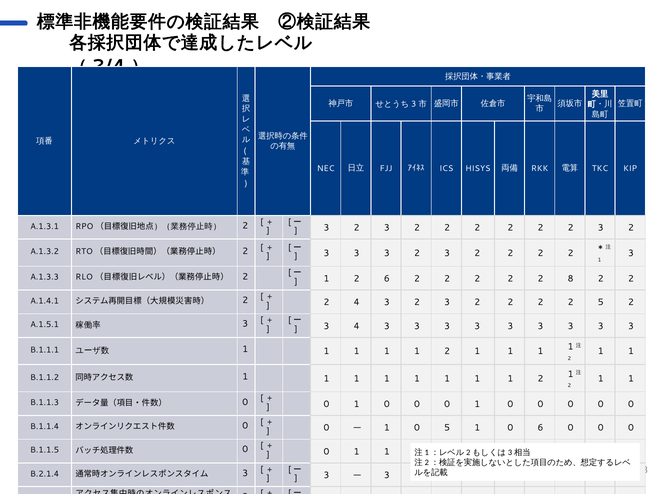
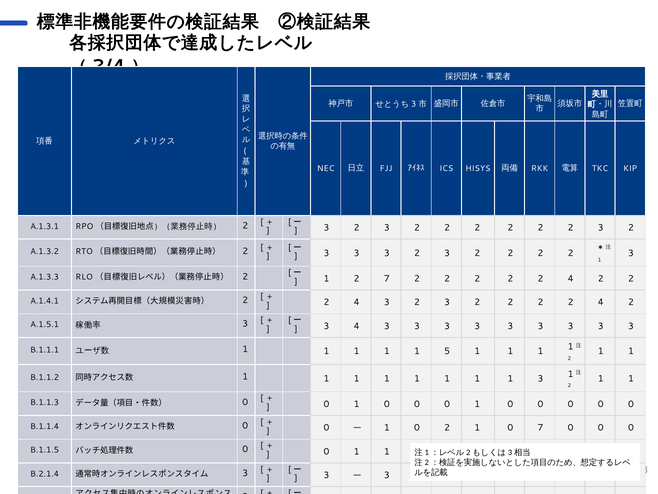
2 6: 6 -> 7
8 at (571, 278): 8 -> 4
5 at (601, 302): 5 -> 4
2 at (447, 351): 2 -> 5
2 at (540, 378): 2 -> 3
0 5: 5 -> 2
0 6: 6 -> 7
